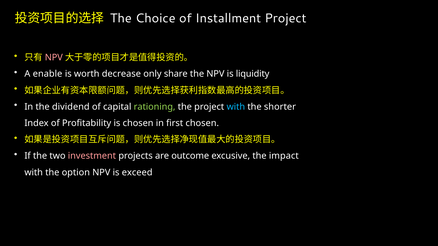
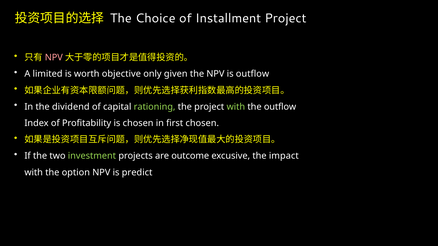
enable: enable -> limited
decrease: decrease -> objective
share: share -> given
is liquidity: liquidity -> outflow
with at (236, 107) colour: light blue -> light green
the shorter: shorter -> outflow
investment colour: pink -> light green
exceed: exceed -> predict
